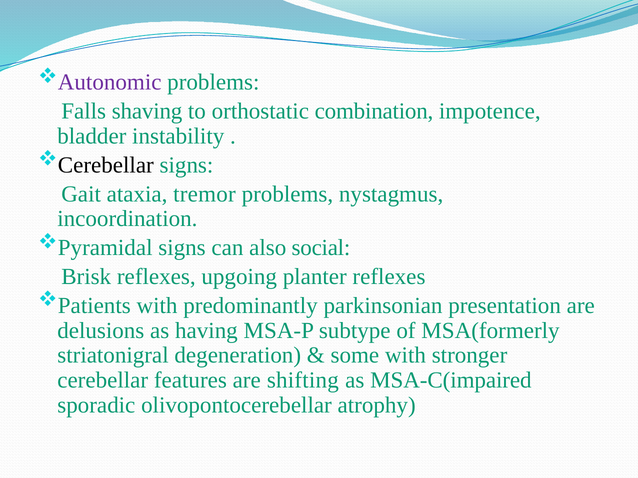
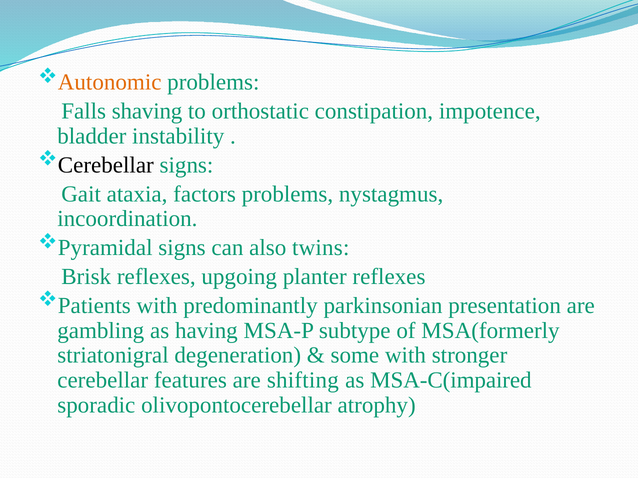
Autonomic colour: purple -> orange
combination: combination -> constipation
tremor: tremor -> factors
social: social -> twins
delusions: delusions -> gambling
